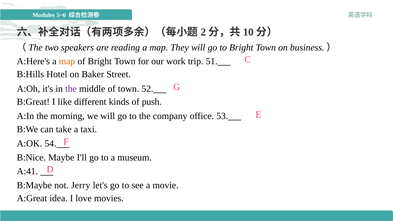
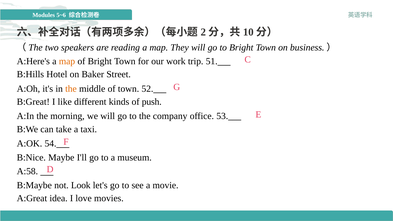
the at (71, 89) colour: purple -> orange
A:41: A:41 -> A:58
Jerry: Jerry -> Look
